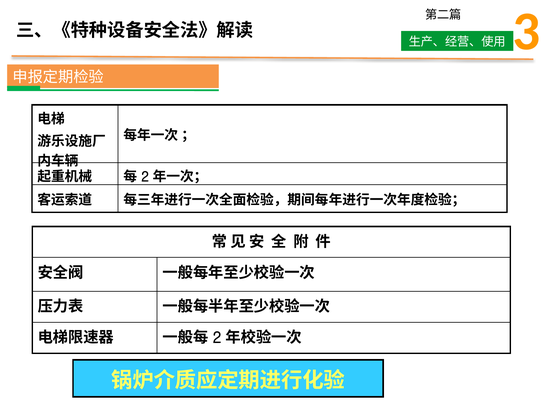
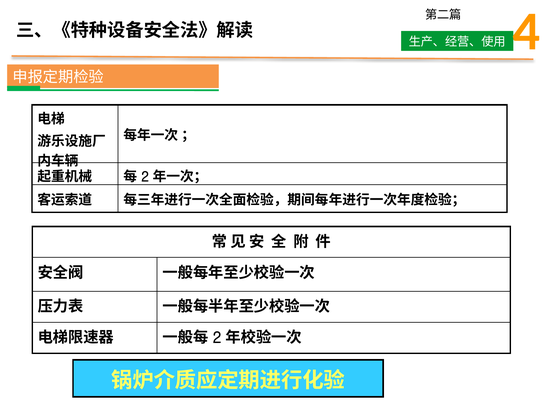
3: 3 -> 4
